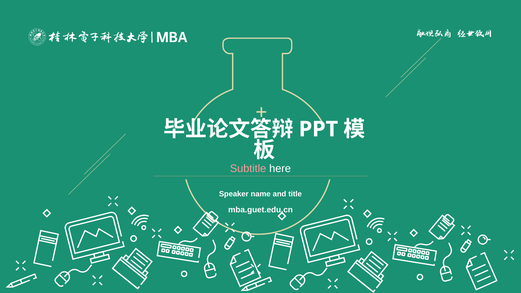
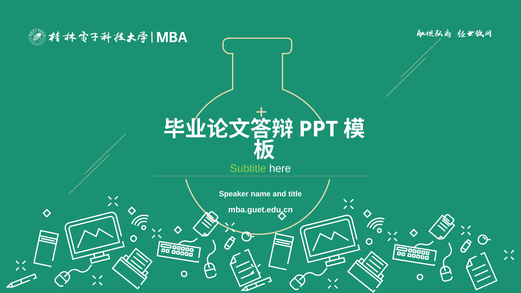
Subtitle colour: pink -> light green
